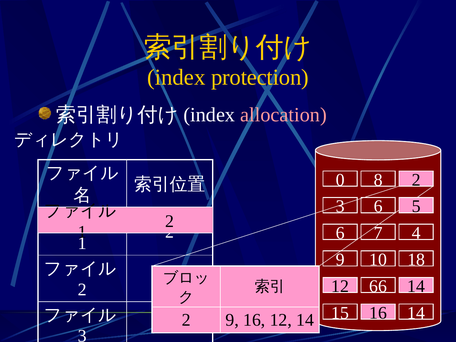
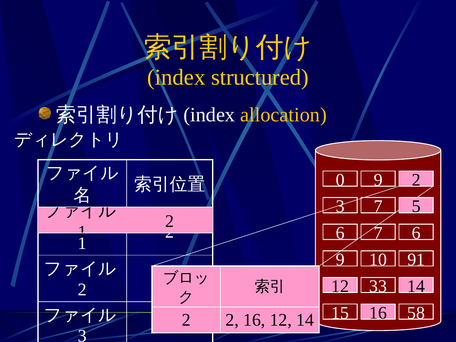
protection: protection -> structured
allocation colour: pink -> yellow
0 8: 8 -> 9
3 6: 6 -> 7
7 4: 4 -> 6
18: 18 -> 91
66: 66 -> 33
14 at (416, 313): 14 -> 58
2 9: 9 -> 2
